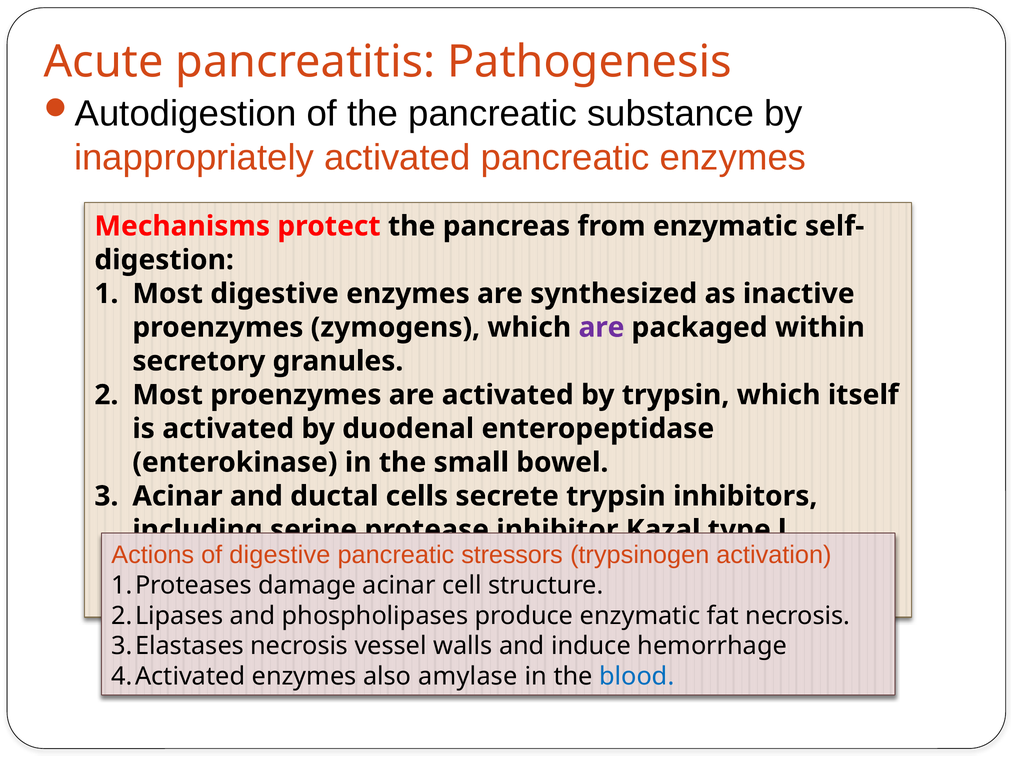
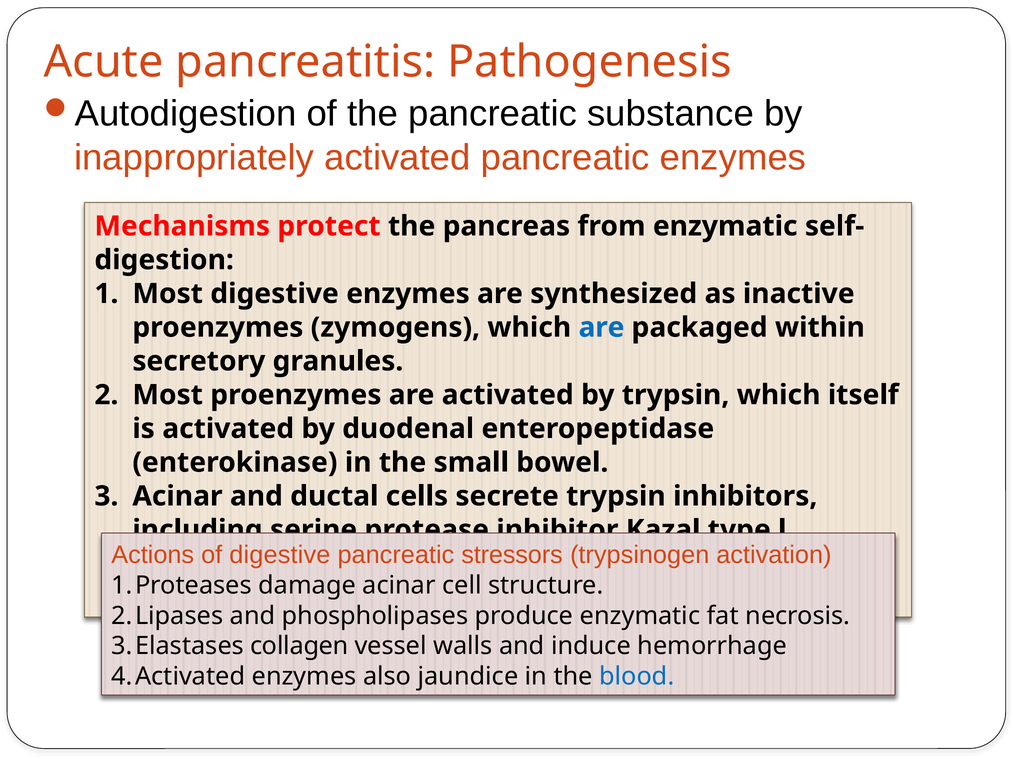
are at (601, 328) colour: purple -> blue
necrosis at (299, 647): necrosis -> collagen
amylase: amylase -> jaundice
